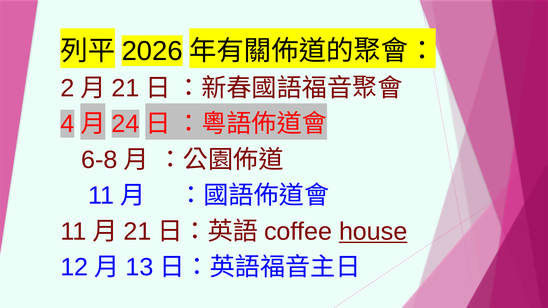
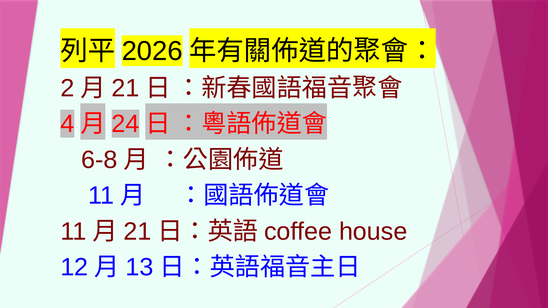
house underline: present -> none
